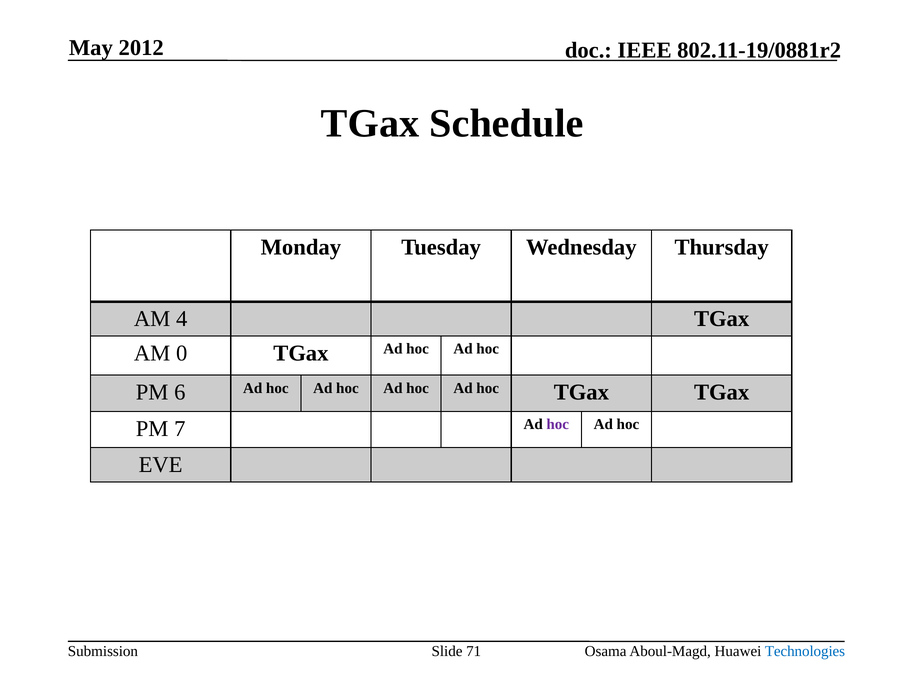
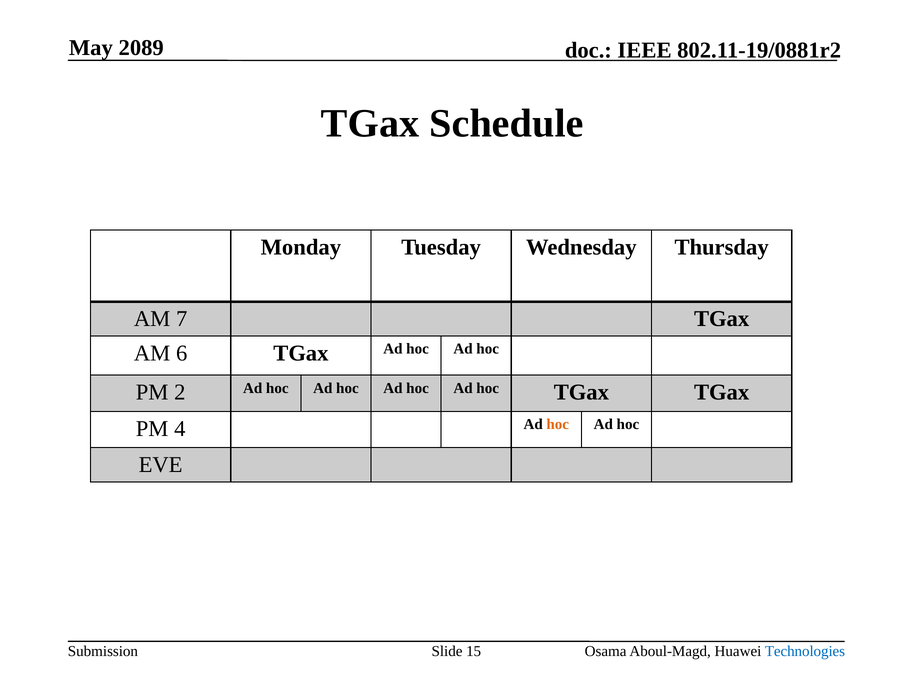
2012: 2012 -> 2089
4: 4 -> 7
0: 0 -> 6
6: 6 -> 2
7: 7 -> 4
hoc at (558, 424) colour: purple -> orange
71: 71 -> 15
